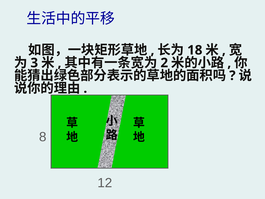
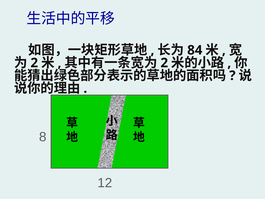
18: 18 -> 84
3 at (34, 63): 3 -> 2
